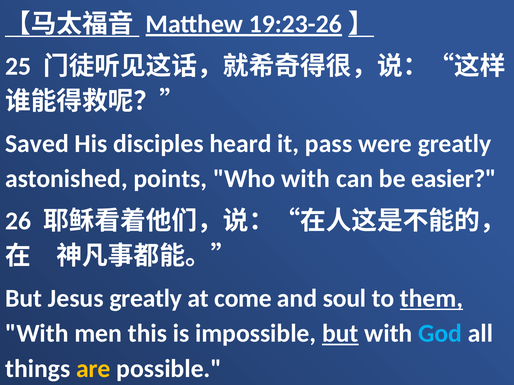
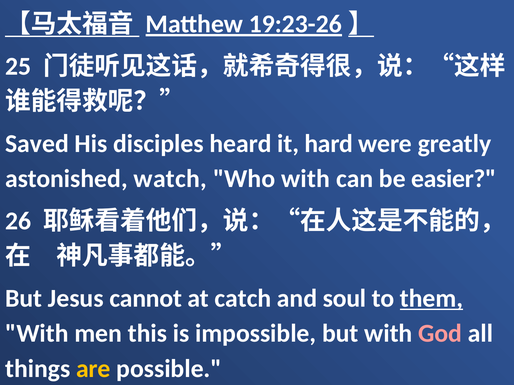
pass: pass -> hard
points: points -> watch
Jesus greatly: greatly -> cannot
come: come -> catch
but at (340, 334) underline: present -> none
God colour: light blue -> pink
